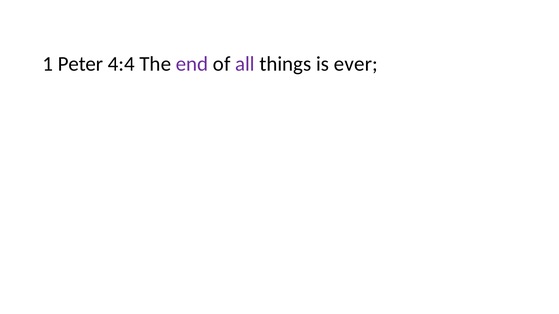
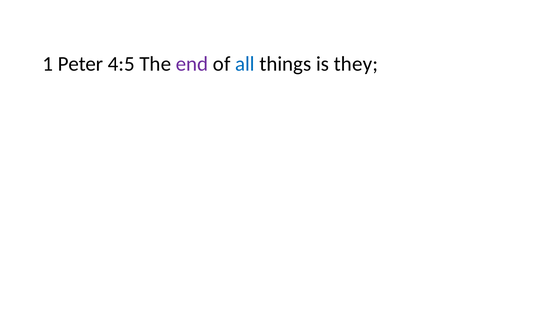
4:4: 4:4 -> 4:5
all colour: purple -> blue
ever: ever -> they
